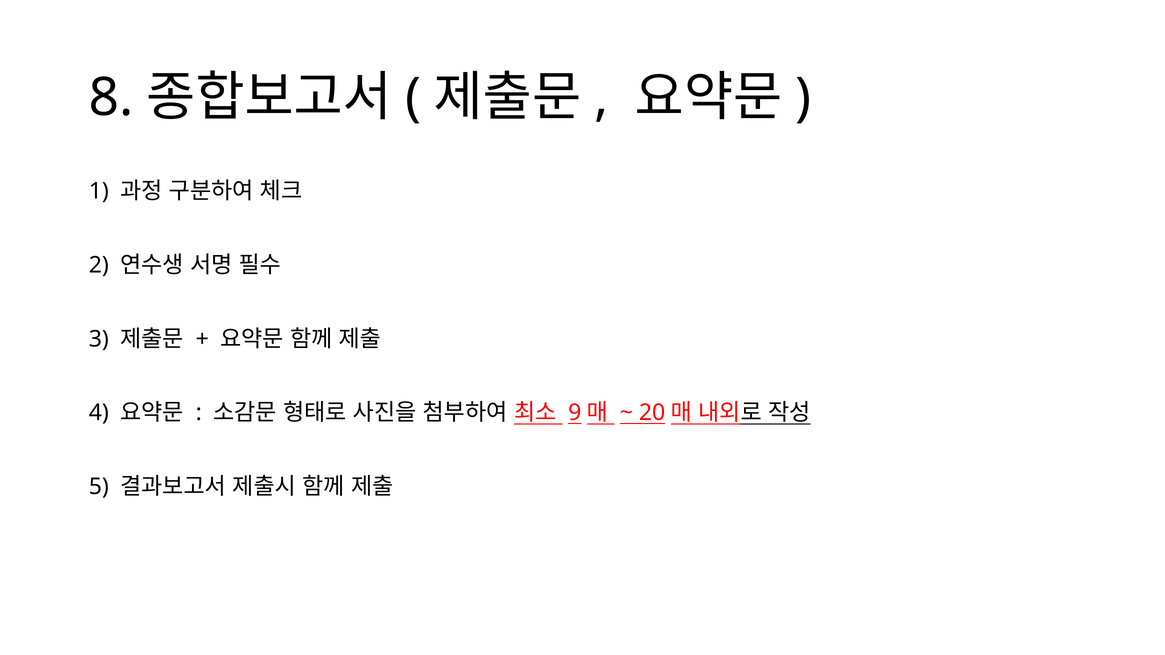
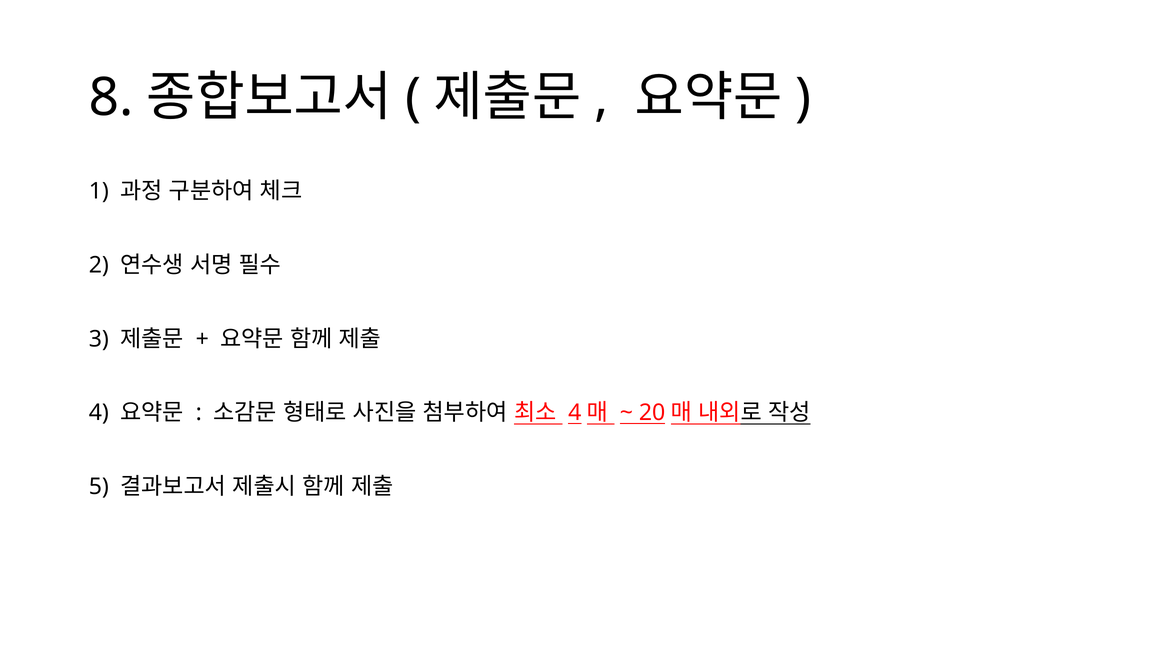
9 at (575, 413): 9 -> 4
